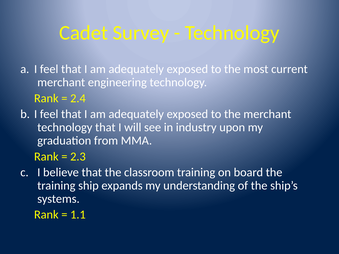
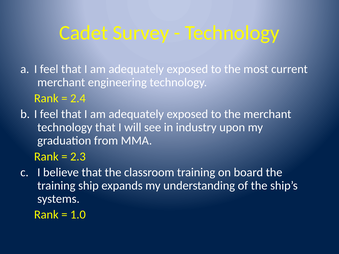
1.1: 1.1 -> 1.0
